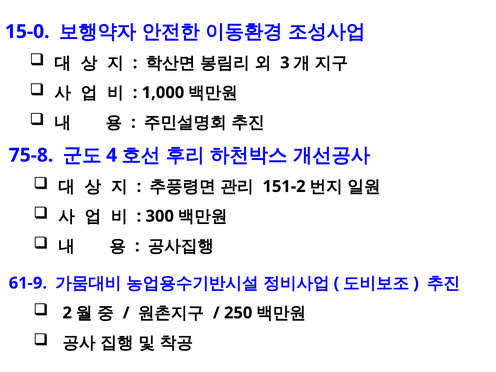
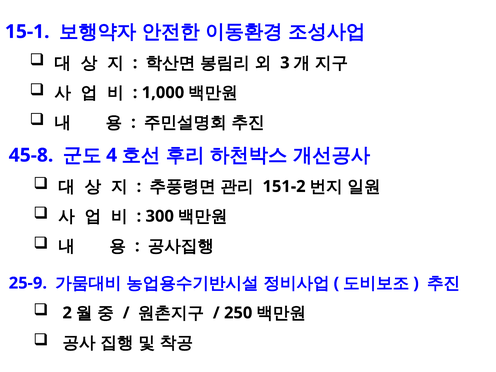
15-0: 15-0 -> 15-1
75-8: 75-8 -> 45-8
61-9: 61-9 -> 25-9
